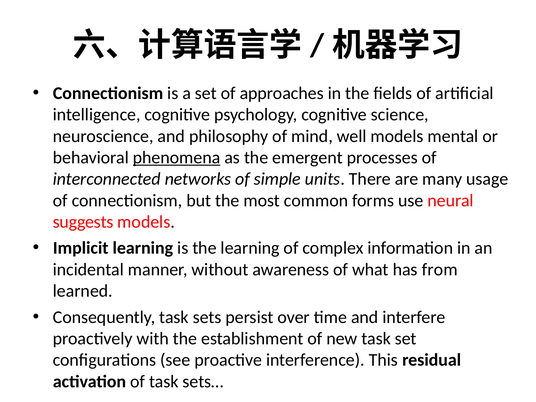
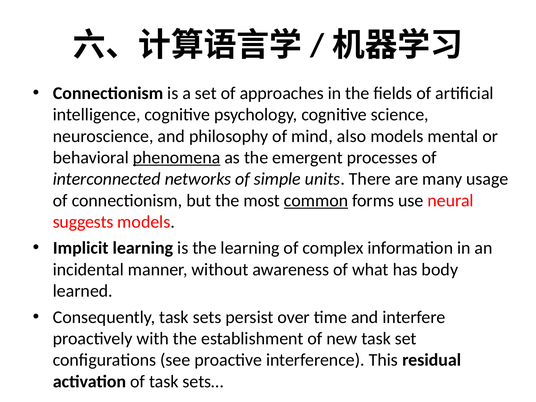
well: well -> also
common underline: none -> present
from: from -> body
